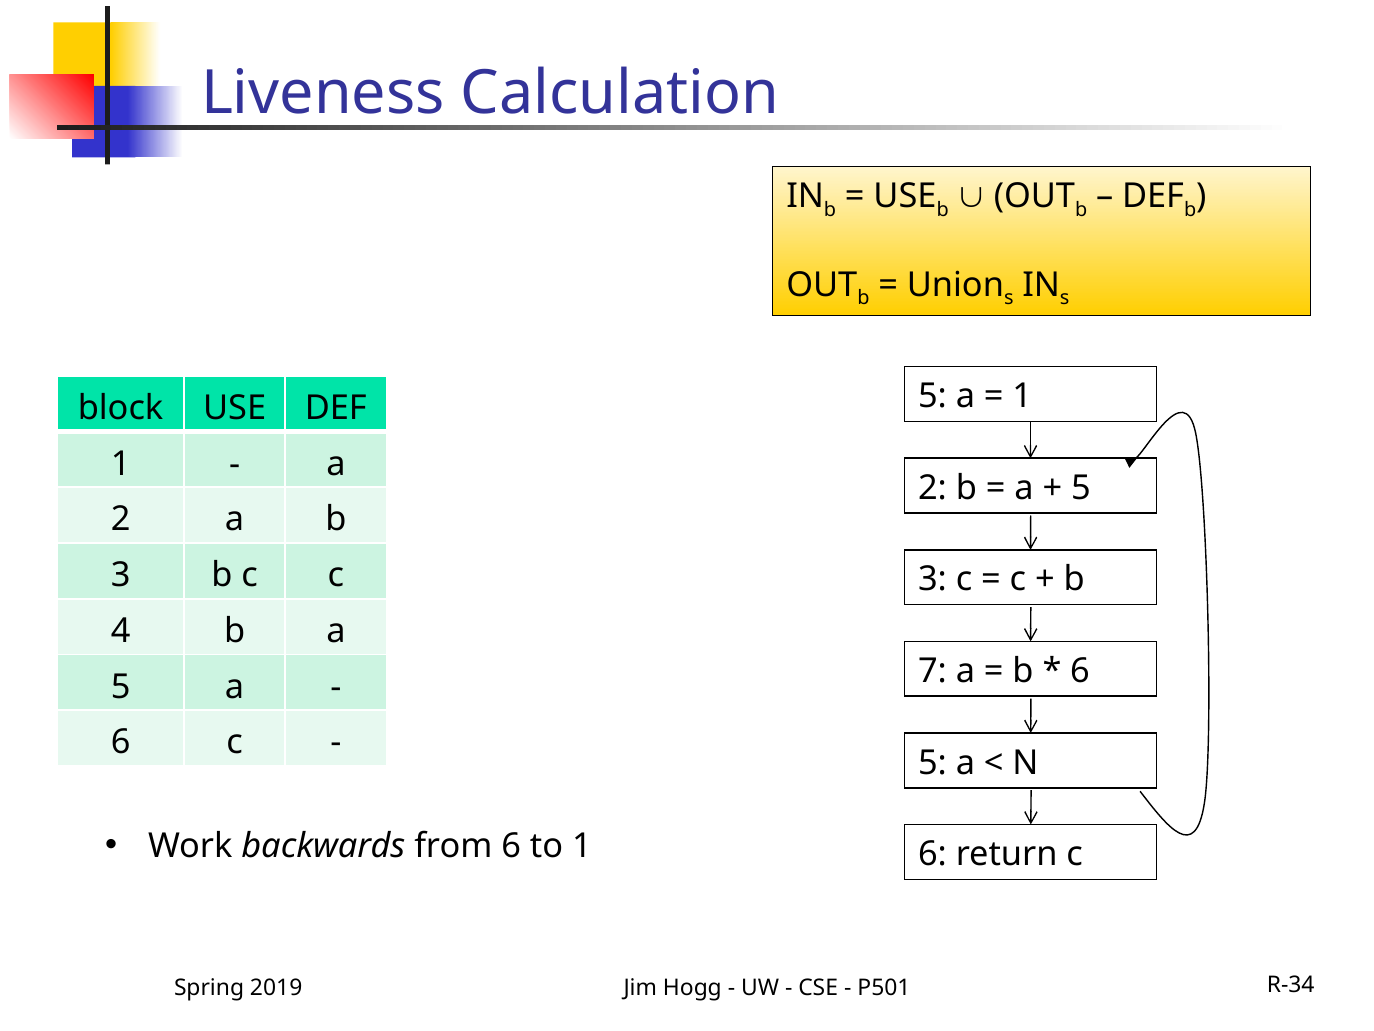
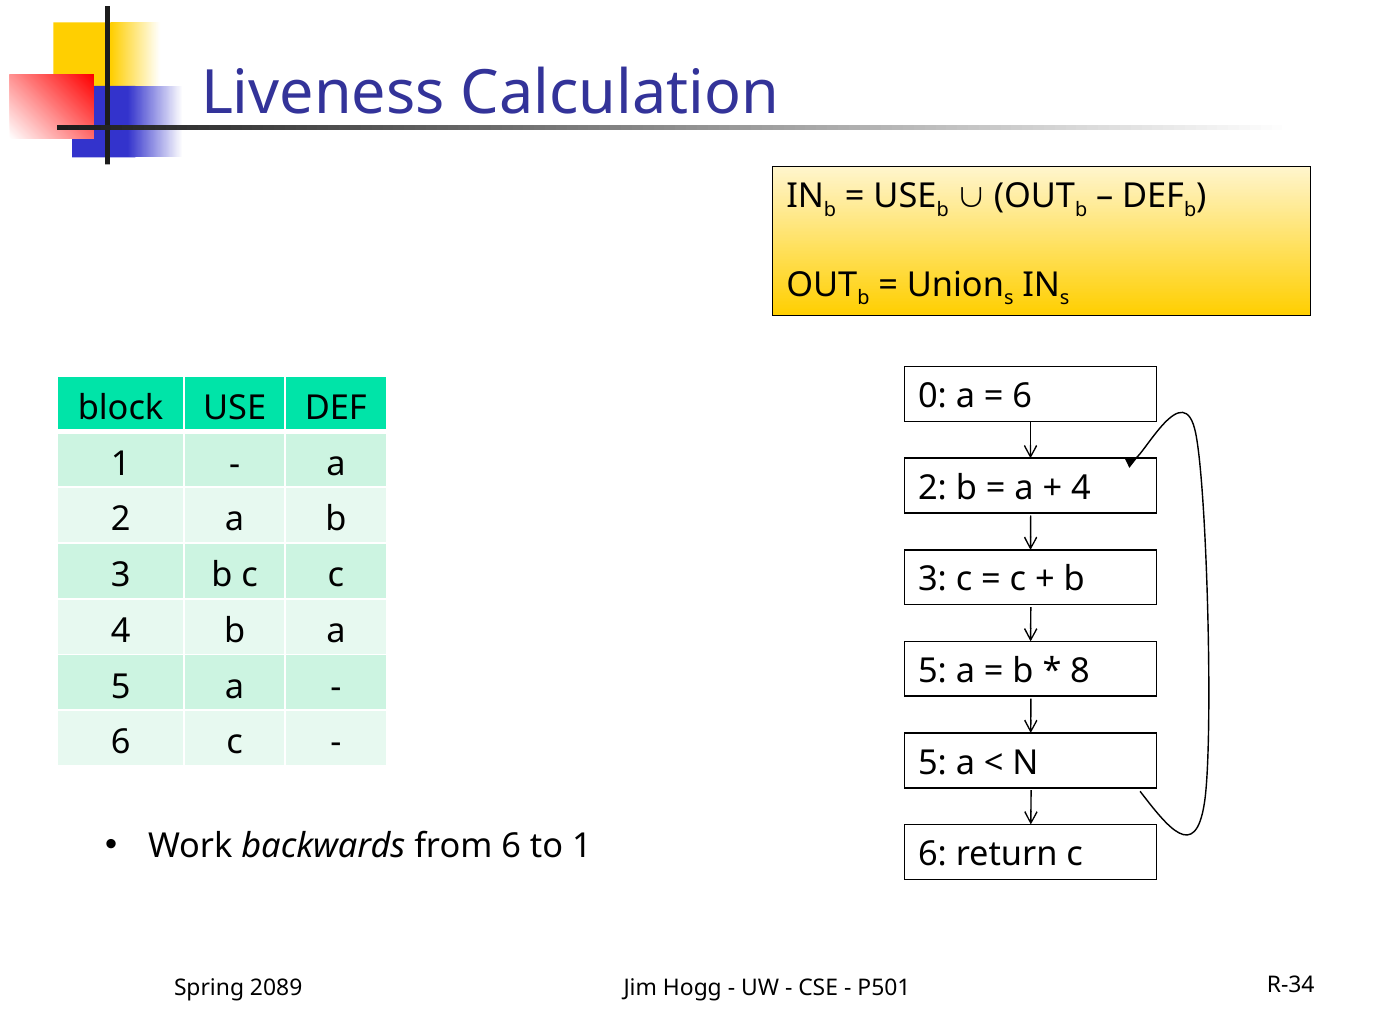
5 at (932, 396): 5 -> 0
1 at (1022, 396): 1 -> 6
5 at (1081, 488): 5 -> 4
7 at (932, 671): 7 -> 5
6 at (1080, 671): 6 -> 8
2019: 2019 -> 2089
